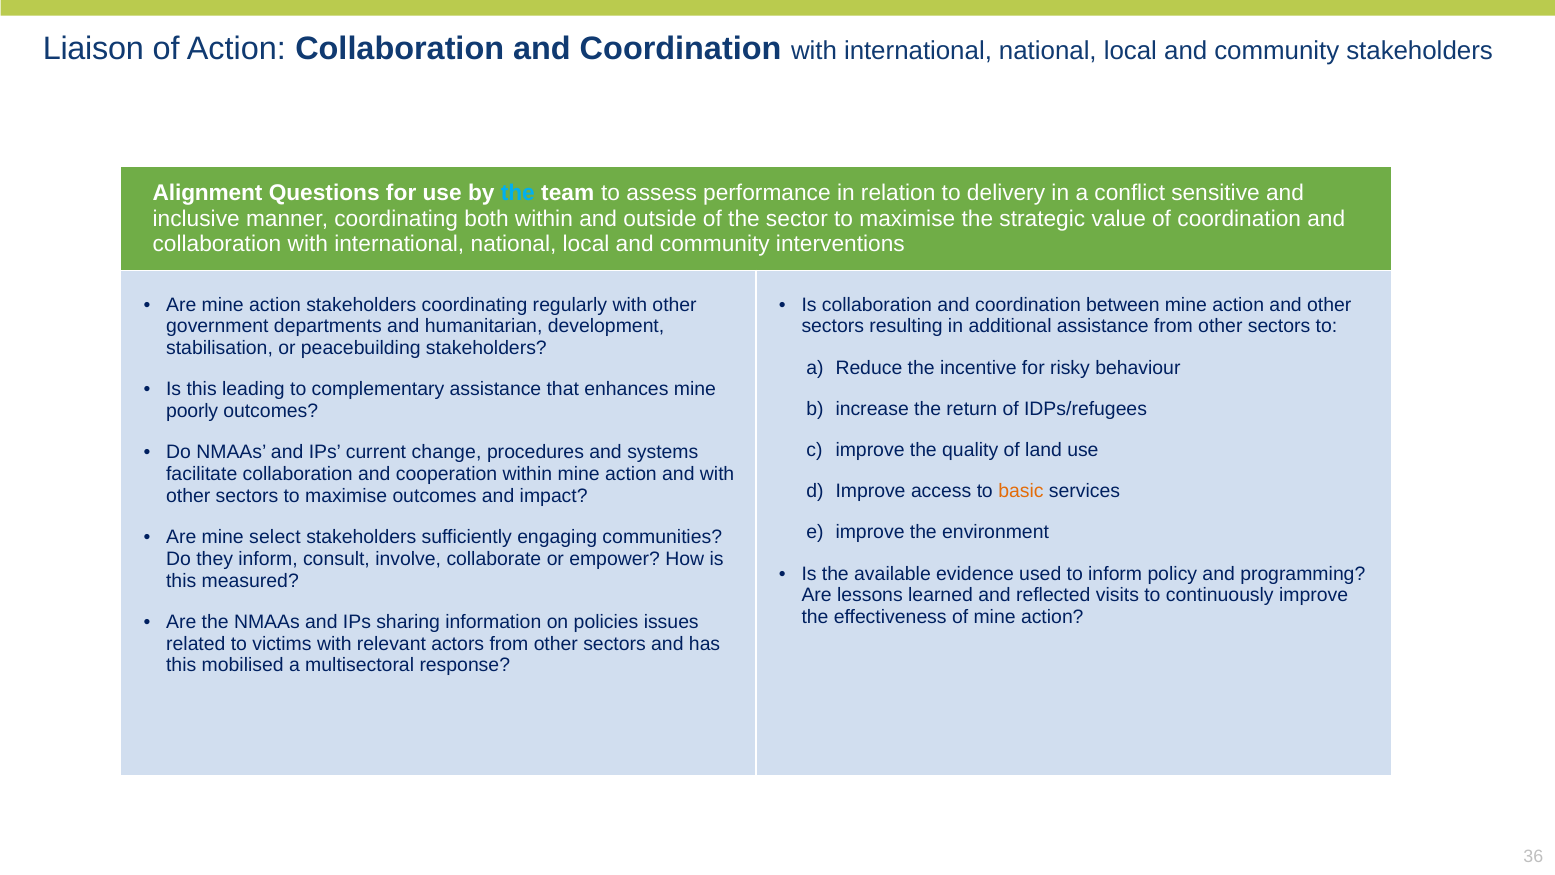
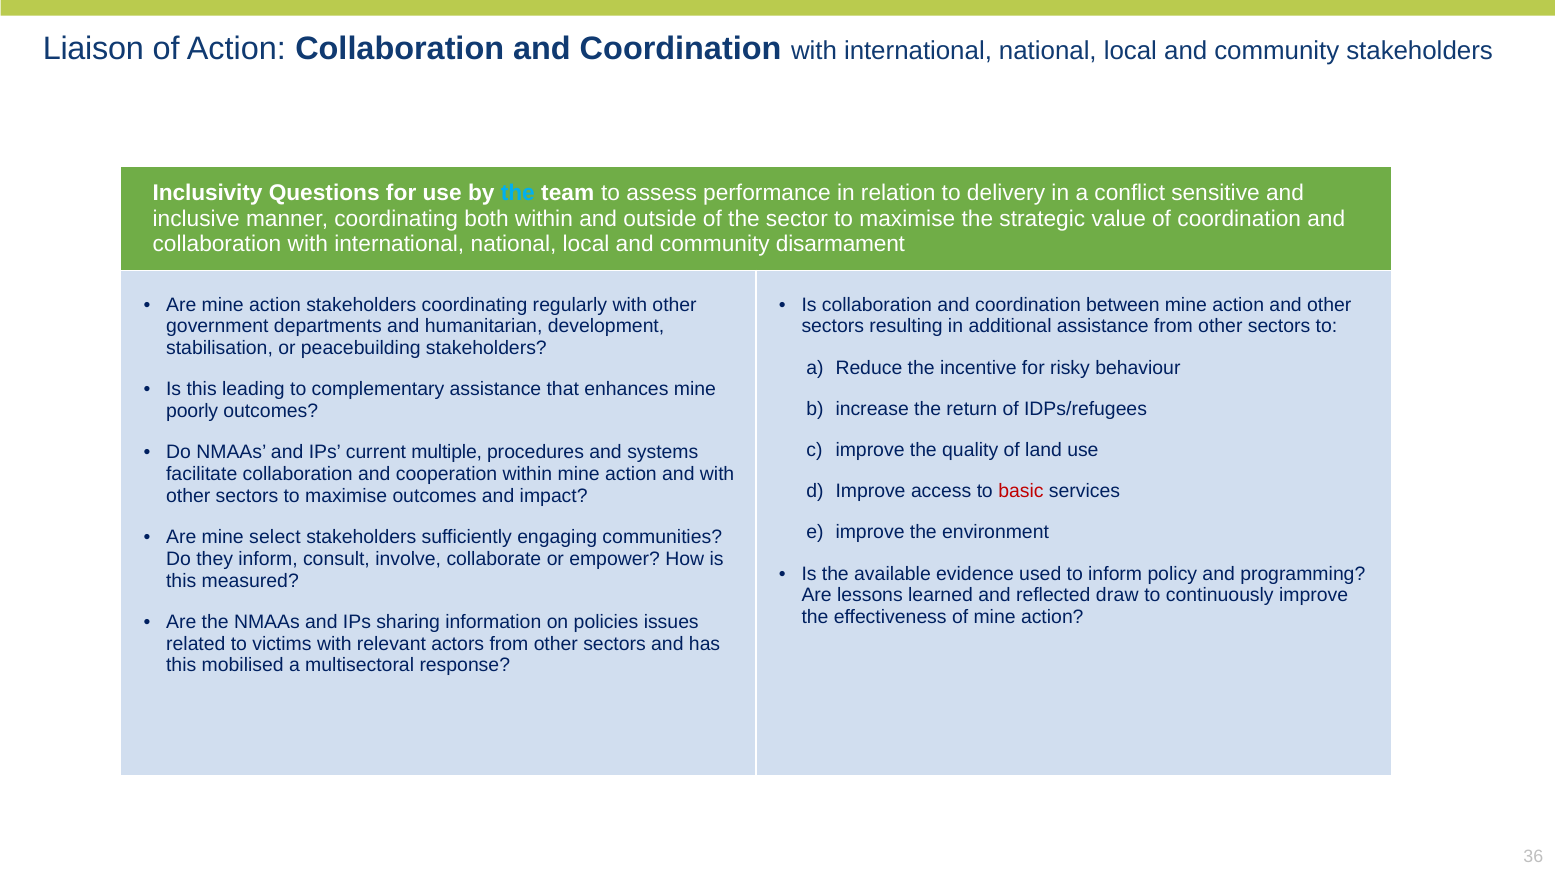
Alignment: Alignment -> Inclusivity
interventions: interventions -> disarmament
change: change -> multiple
basic colour: orange -> red
visits: visits -> draw
